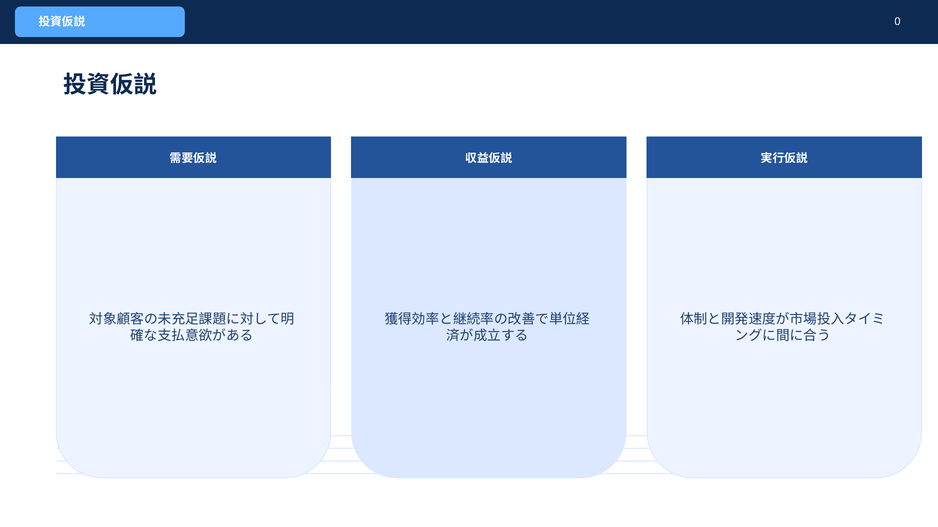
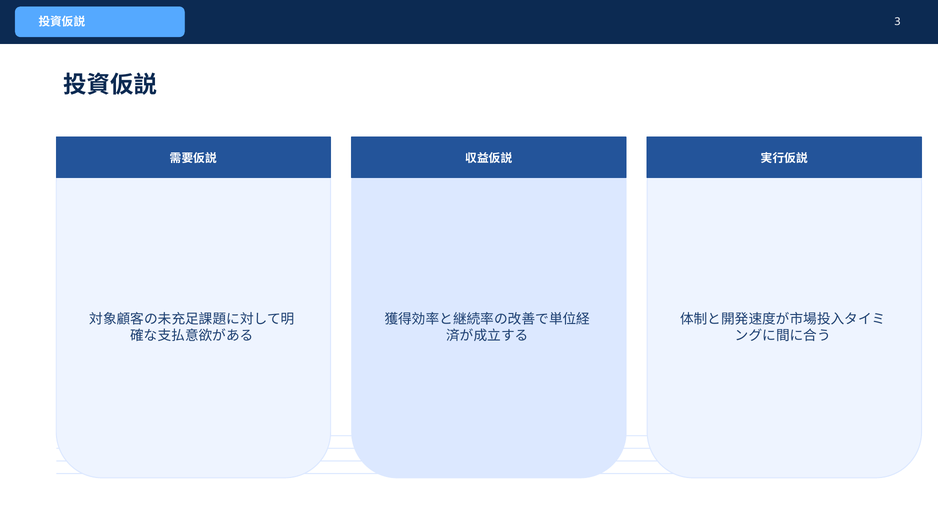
0: 0 -> 3
